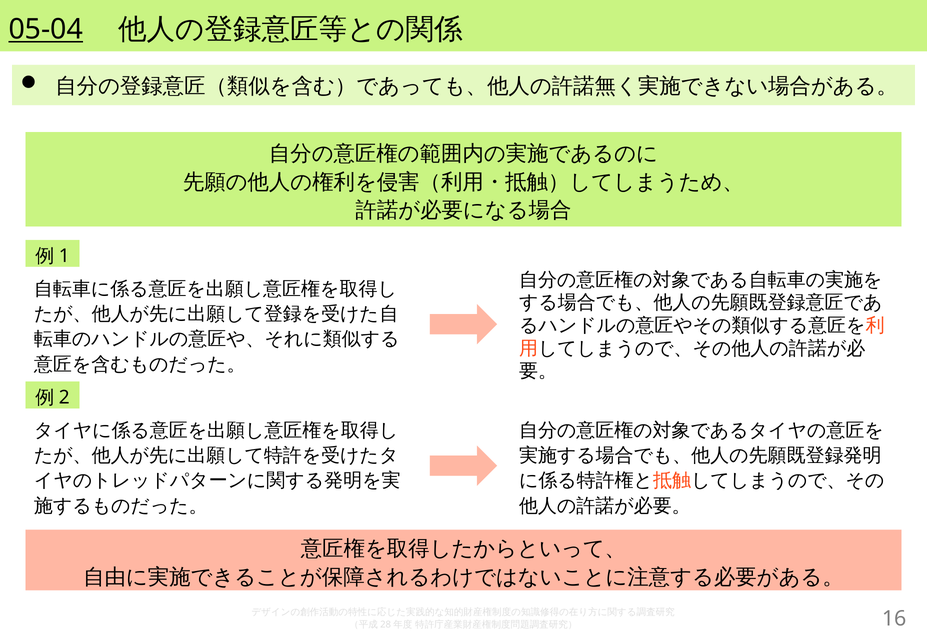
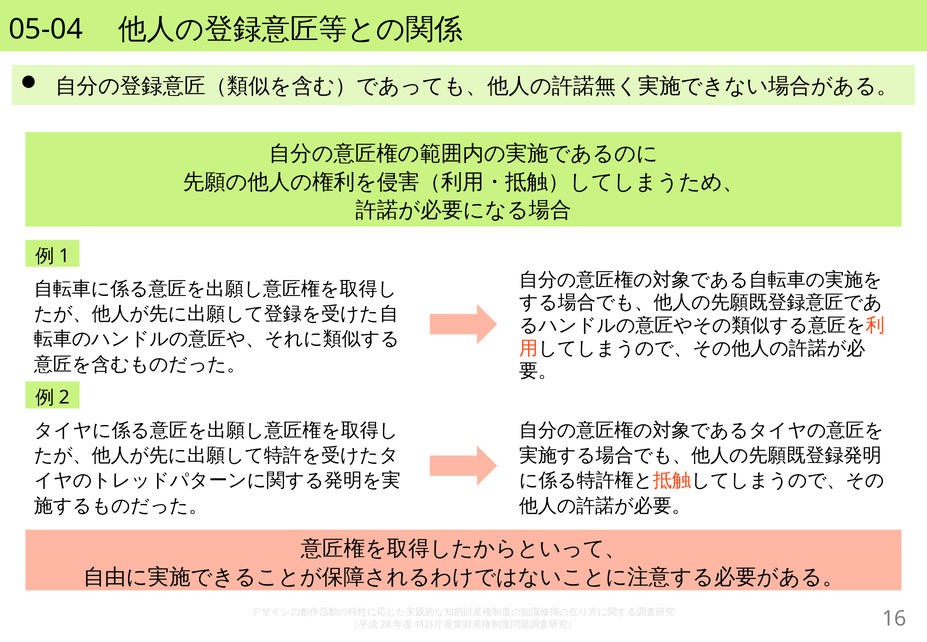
05-04 underline: present -> none
